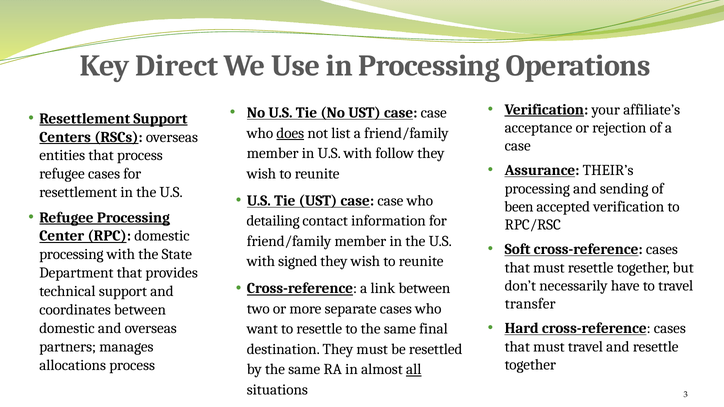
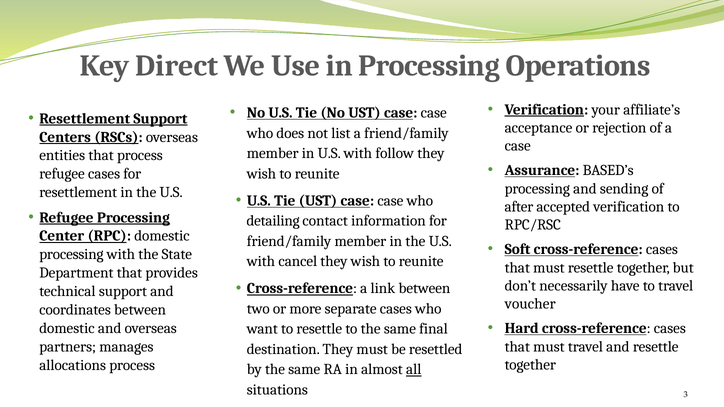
does underline: present -> none
THEIR’s: THEIR’s -> BASED’s
been: been -> after
signed: signed -> cancel
transfer: transfer -> voucher
